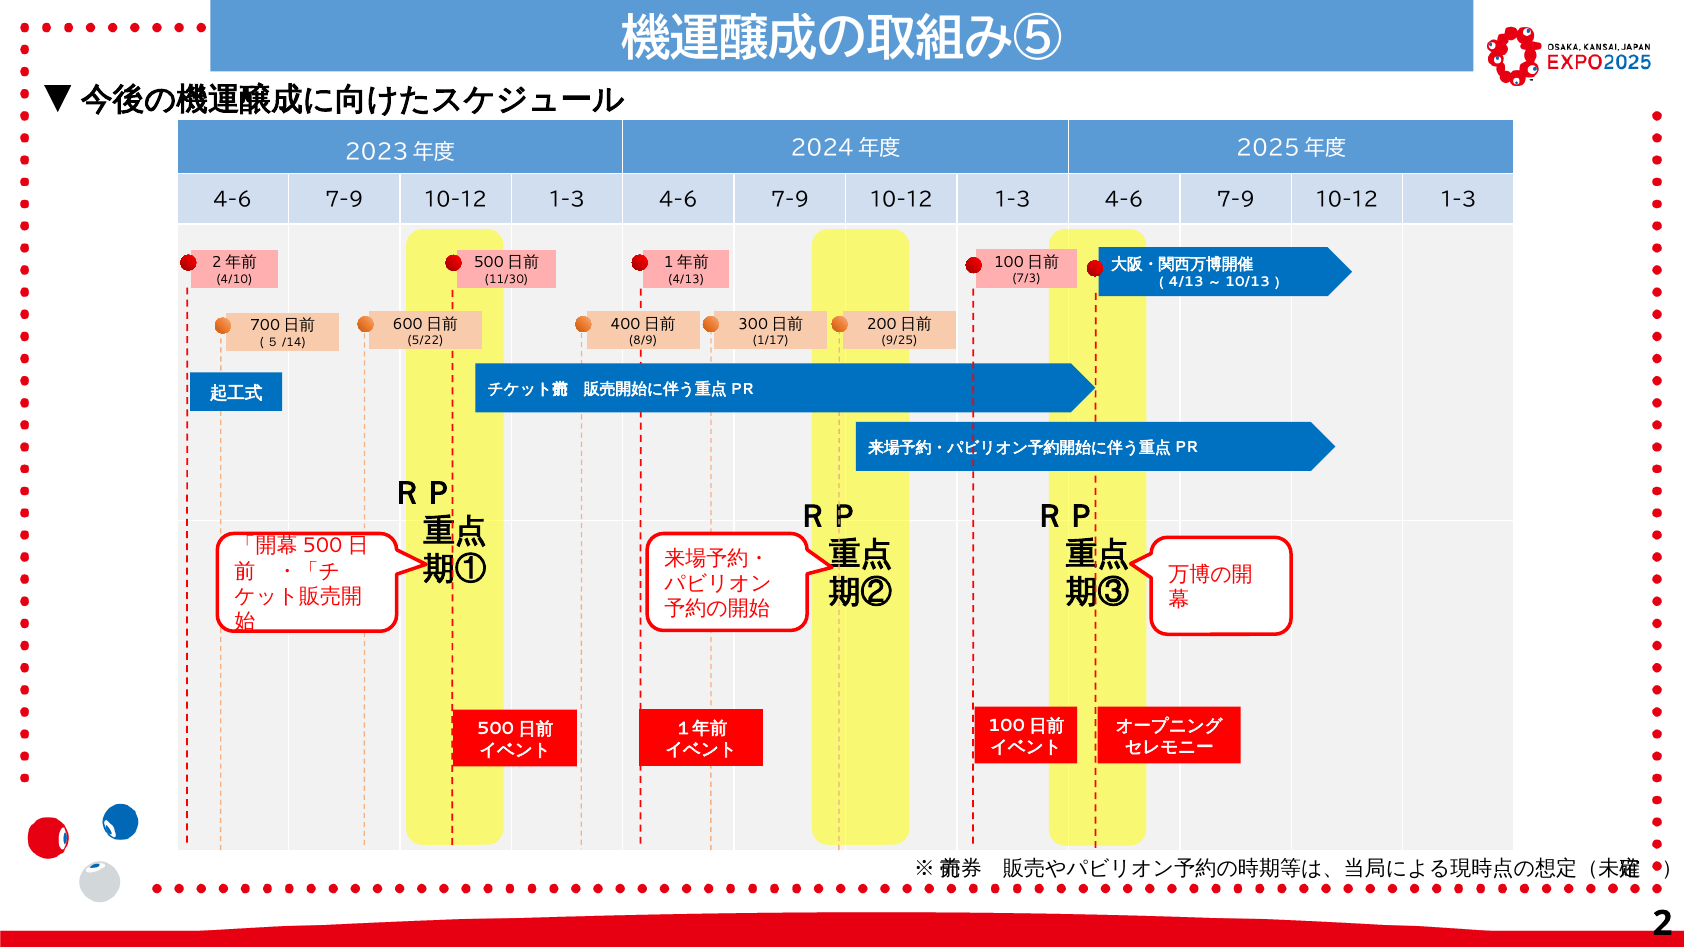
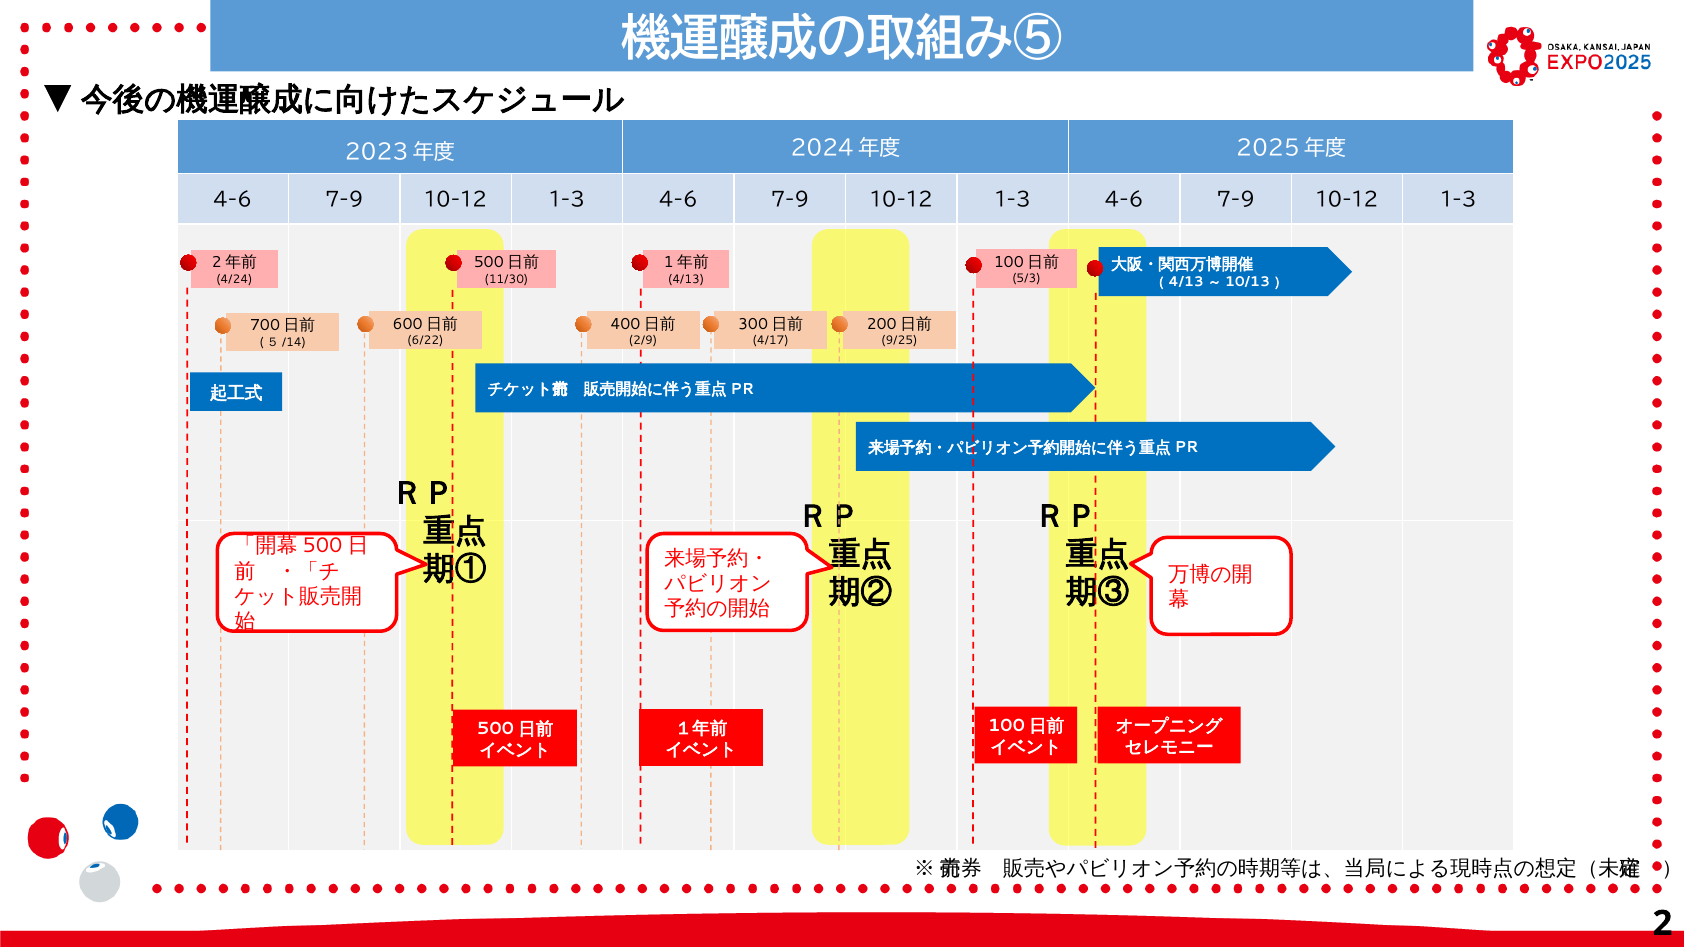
7/3: 7/3 -> 5/3
4/10: 4/10 -> 4/24
5/22: 5/22 -> 6/22
8/9: 8/9 -> 2/9
1/17: 1/17 -> 4/17
